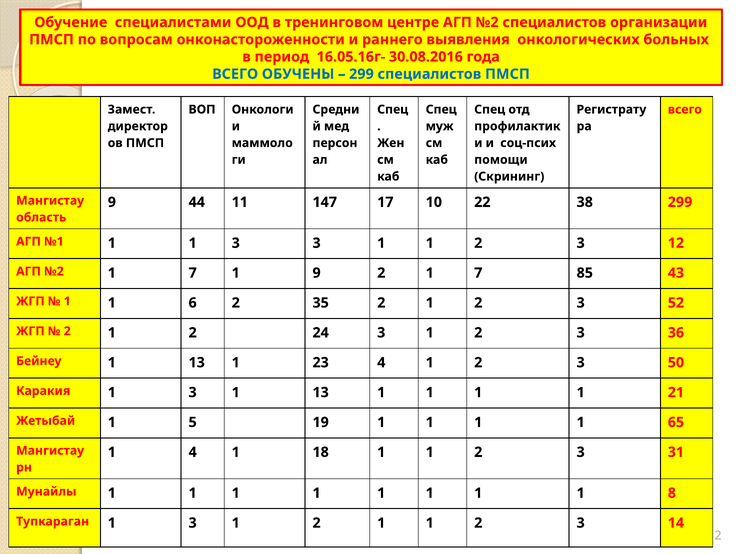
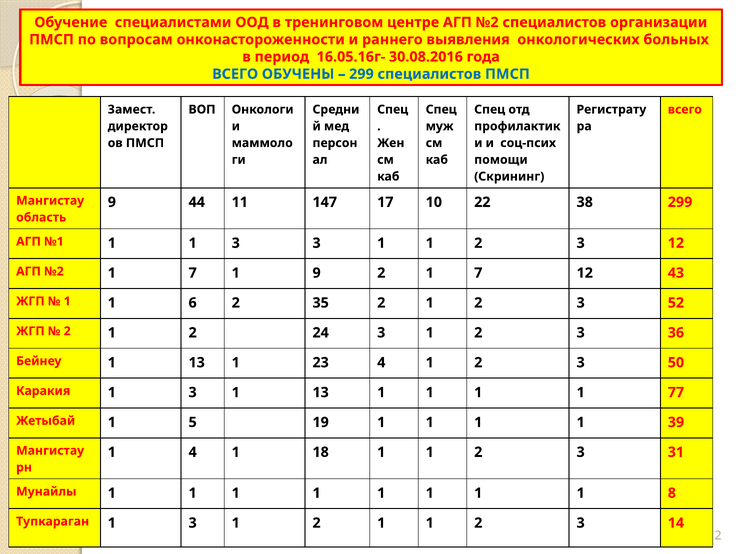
7 85: 85 -> 12
21: 21 -> 77
65: 65 -> 39
